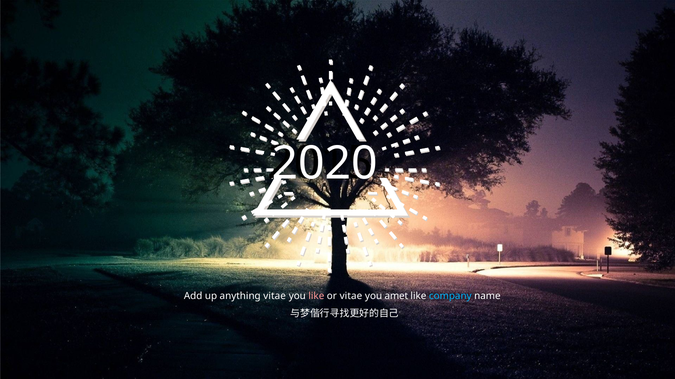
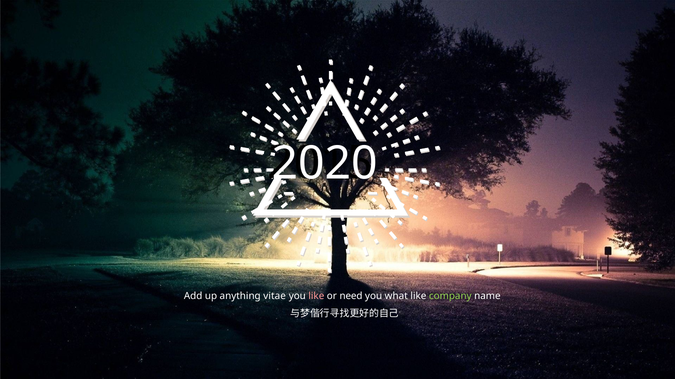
or vitae: vitae -> need
amet: amet -> what
company colour: light blue -> light green
